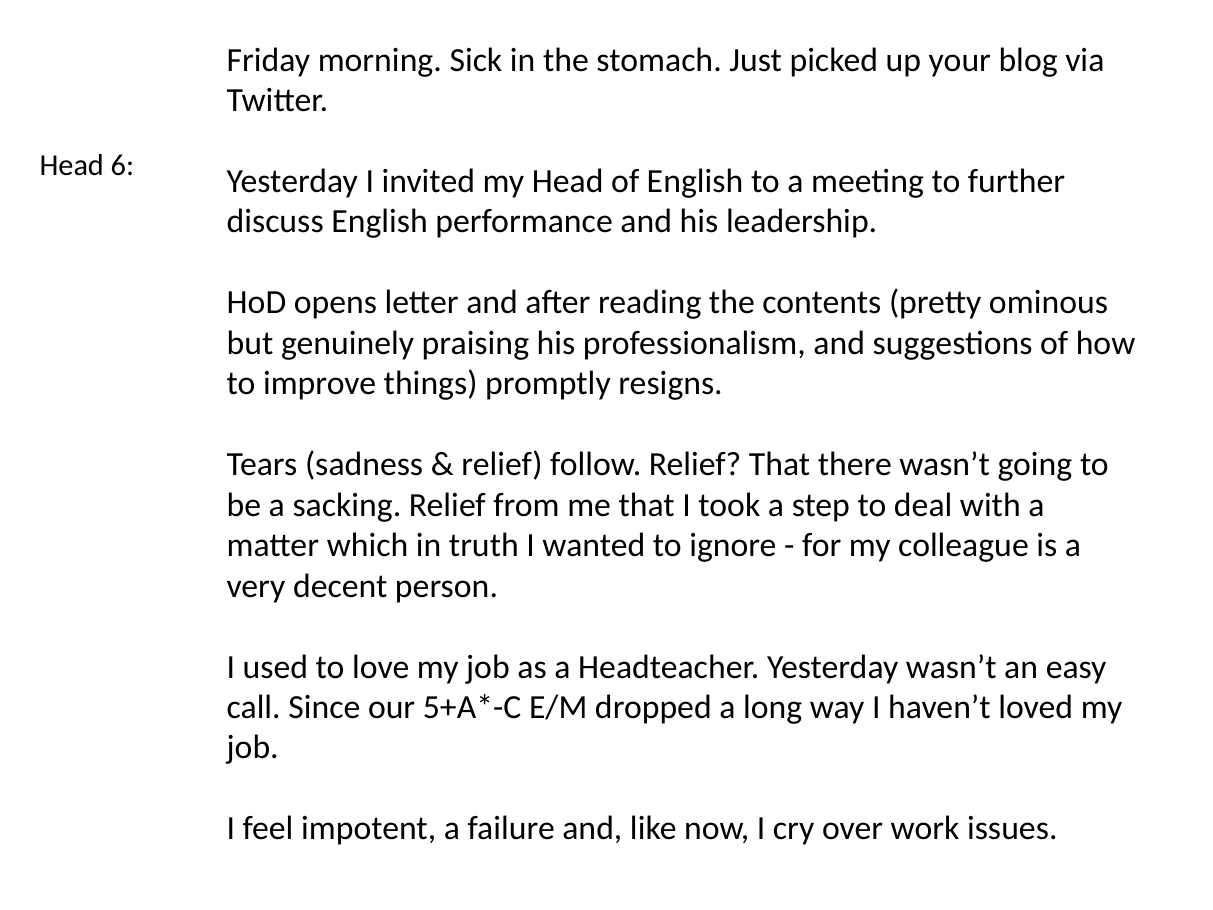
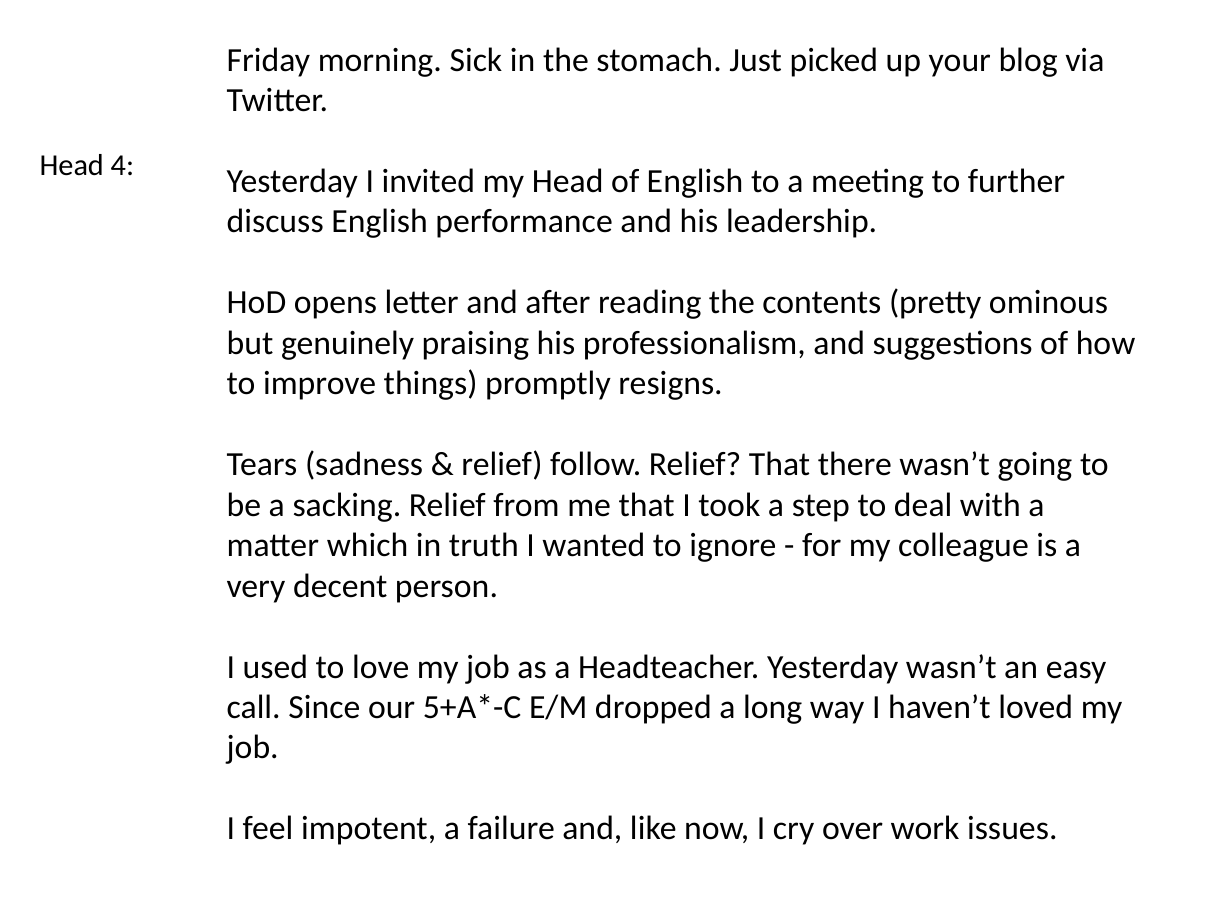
6: 6 -> 4
